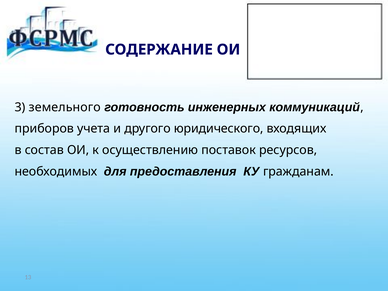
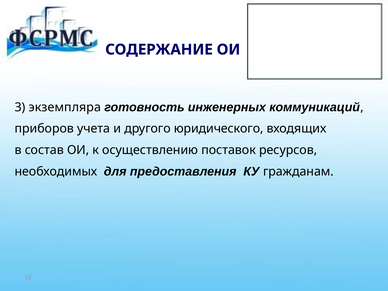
земельного: земельного -> экземпляра
